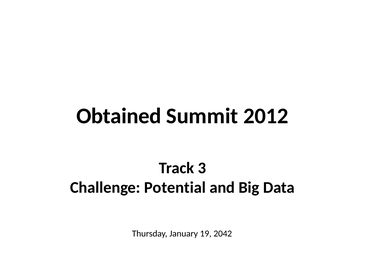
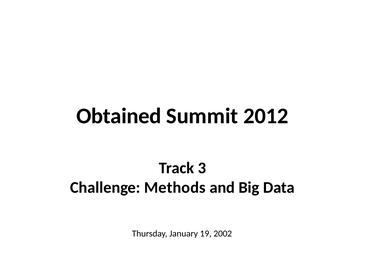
Potential: Potential -> Methods
2042: 2042 -> 2002
